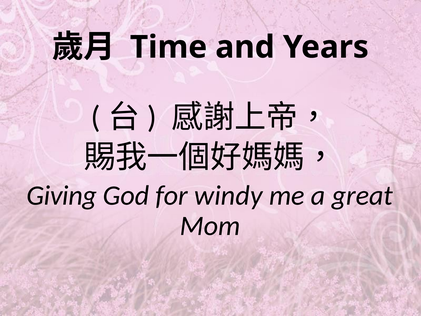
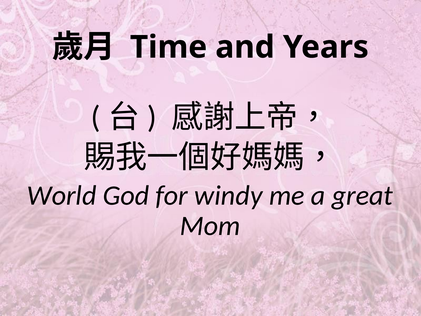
Giving: Giving -> World
